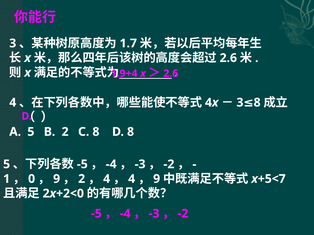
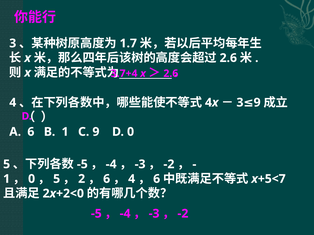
1.9+4: 1.9+4 -> 3.7+4
3 8: 8 -> 9
A 5: 5 -> 6
B 2: 2 -> 1
C 8: 8 -> 9
D 8: 8 -> 0
9 at (57, 179): 9 -> 5
4 at (107, 179): 4 -> 6
9 at (157, 179): 9 -> 6
